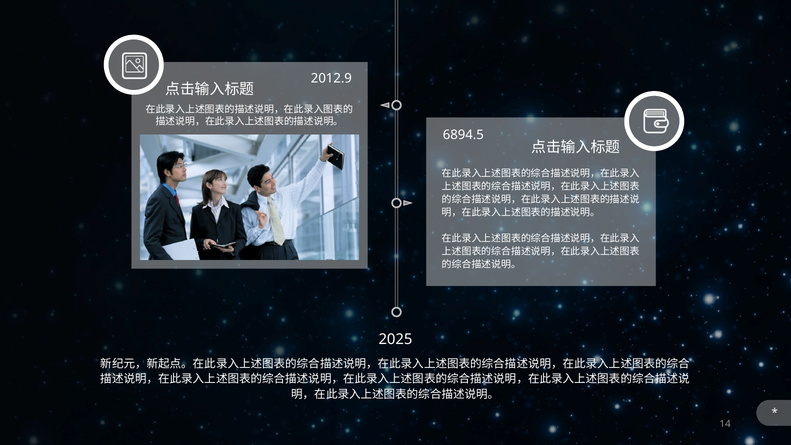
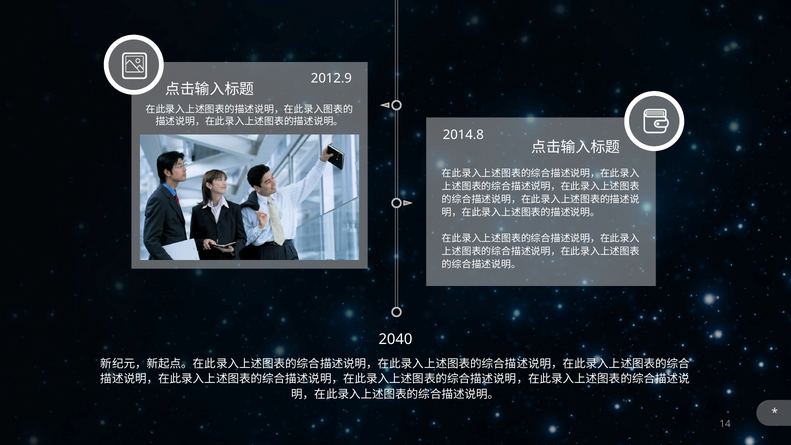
6894.5: 6894.5 -> 2014.8
2025: 2025 -> 2040
